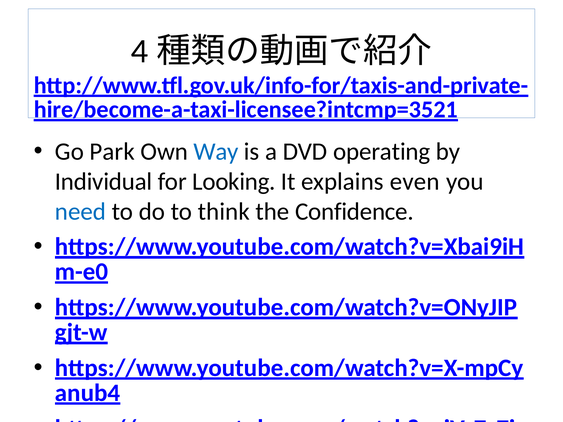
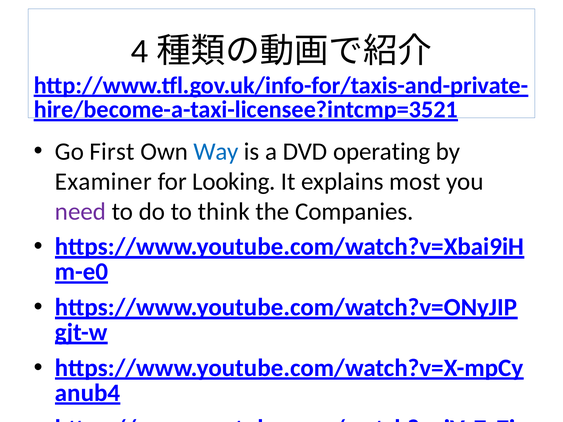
Park: Park -> First
Individual: Individual -> Examiner
even: even -> most
need colour: blue -> purple
Confidence: Confidence -> Companies
